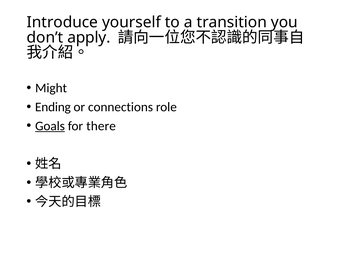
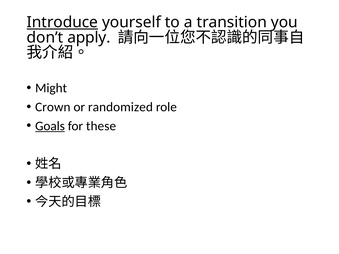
Introduce underline: none -> present
Ending: Ending -> Crown
connections: connections -> randomized
there: there -> these
